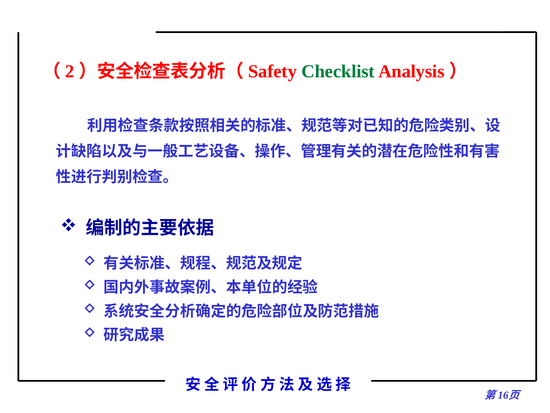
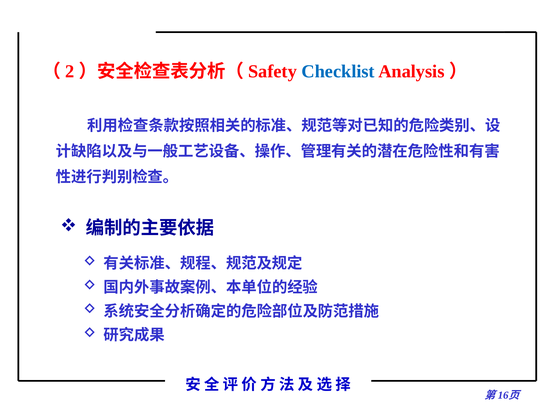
Checklist colour: green -> blue
